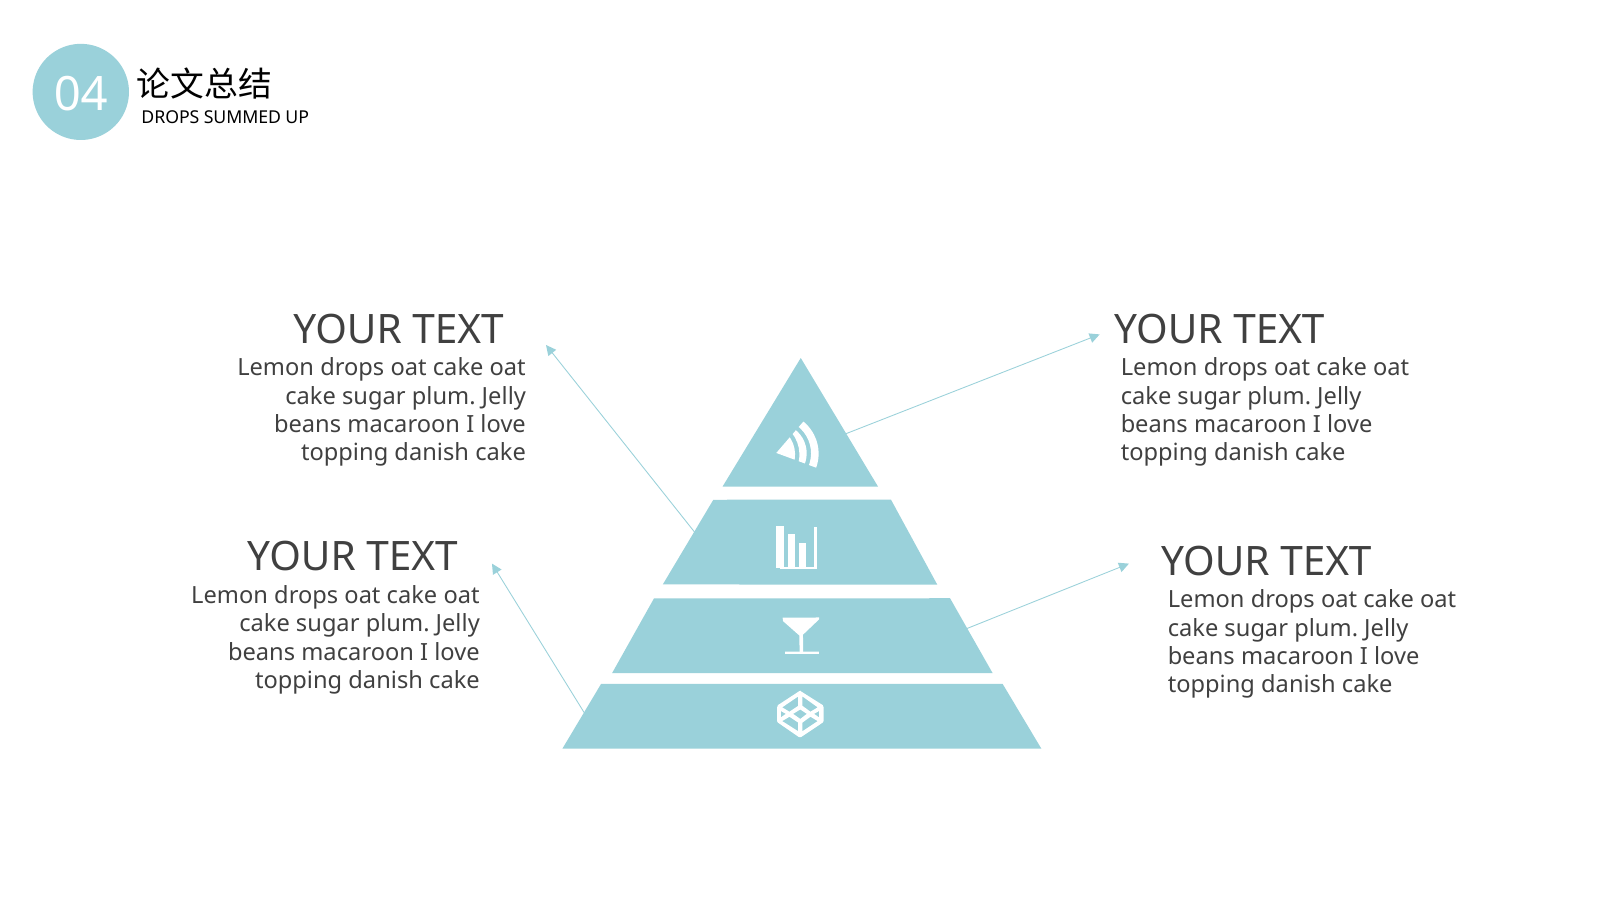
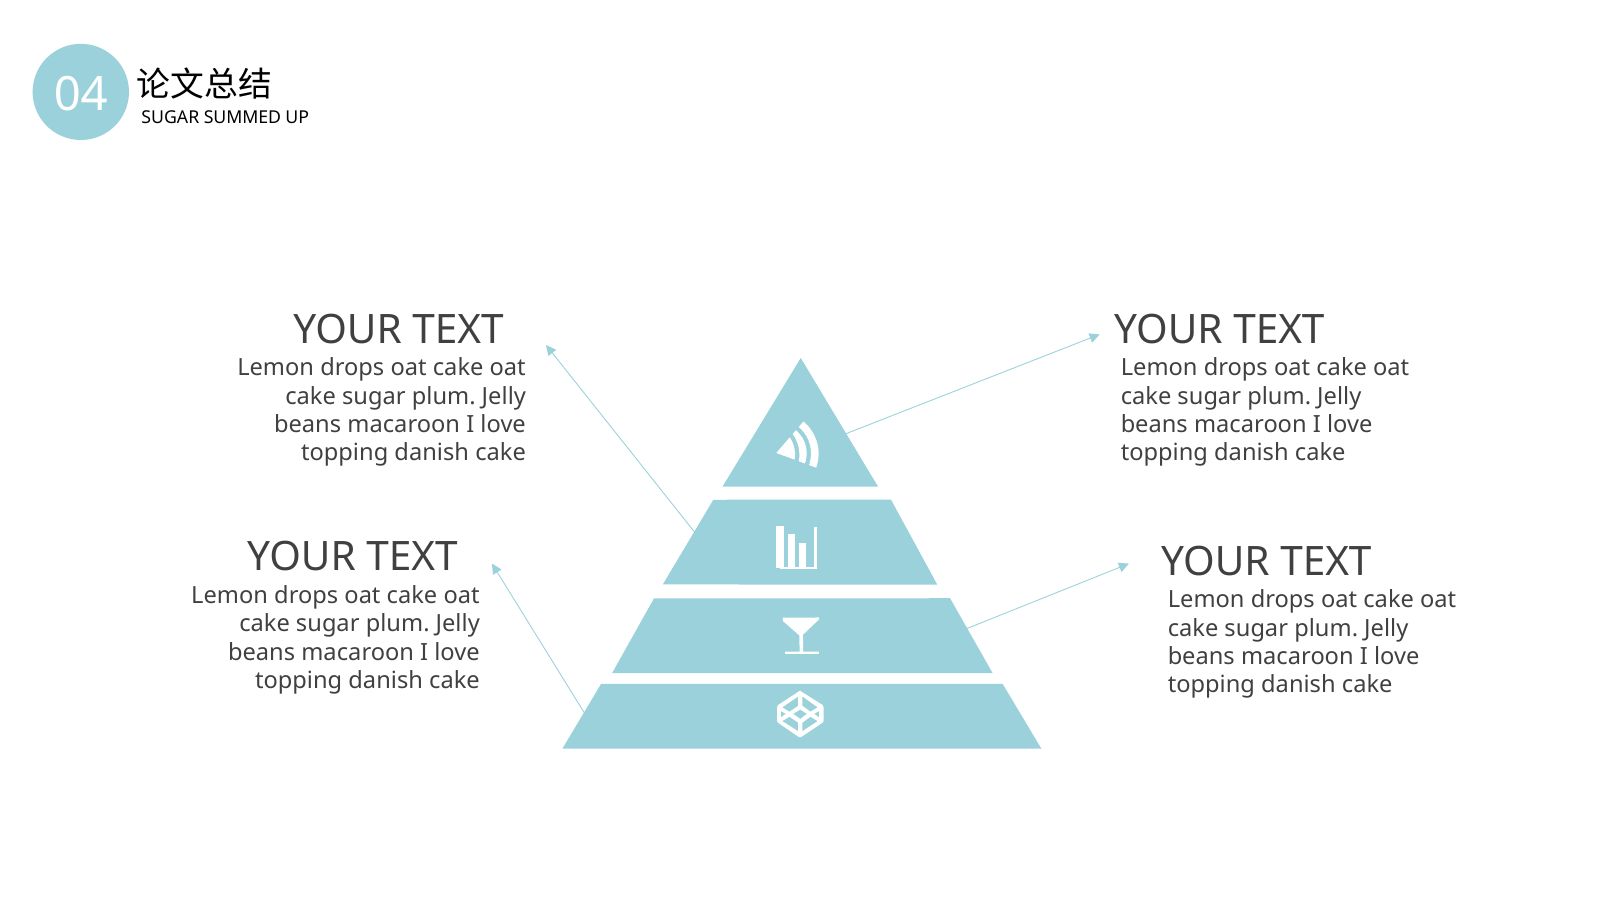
DROPS at (170, 118): DROPS -> SUGAR
